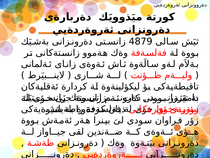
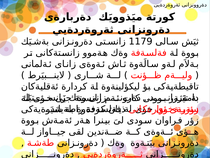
4879: 4879 -> 1179
